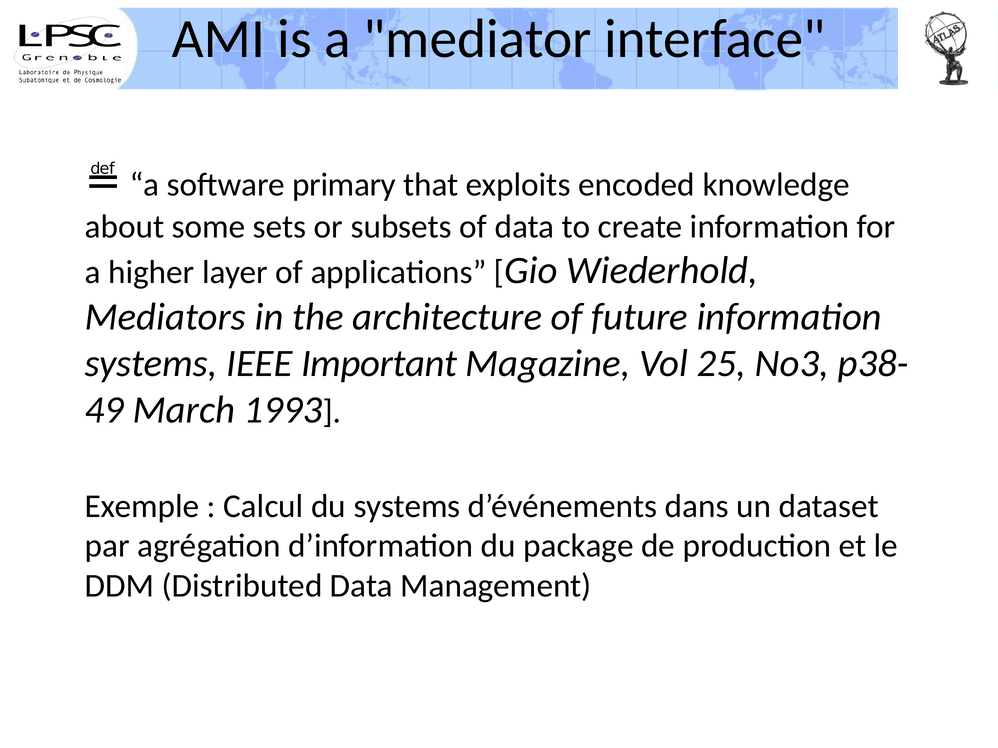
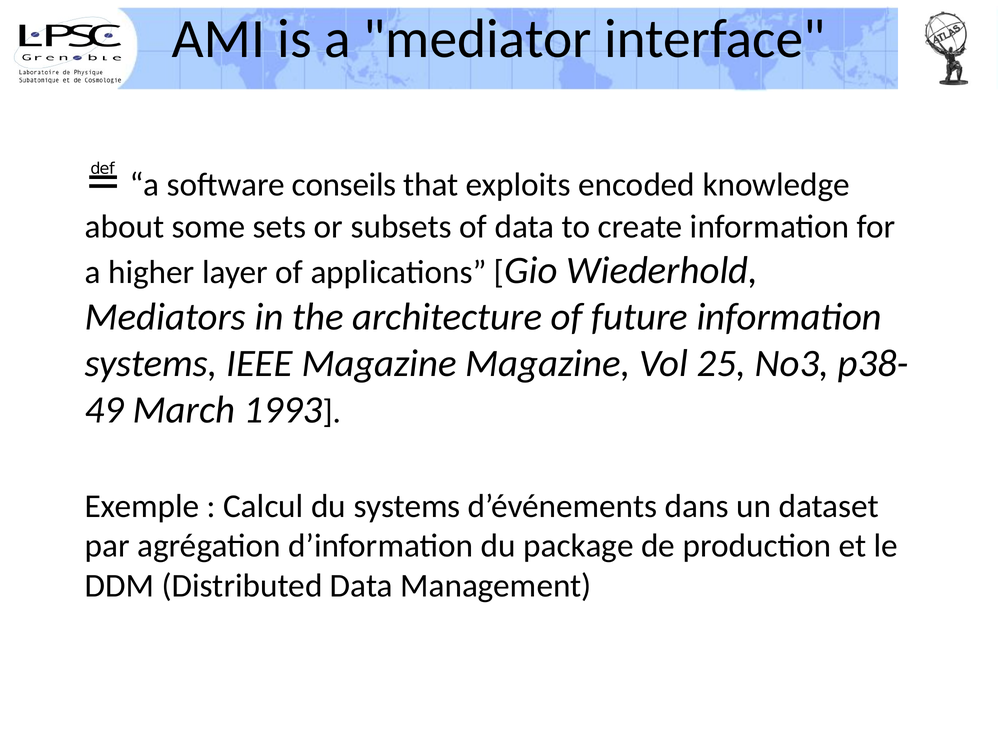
primary: primary -> conseils
IEEE Important: Important -> Magazine
